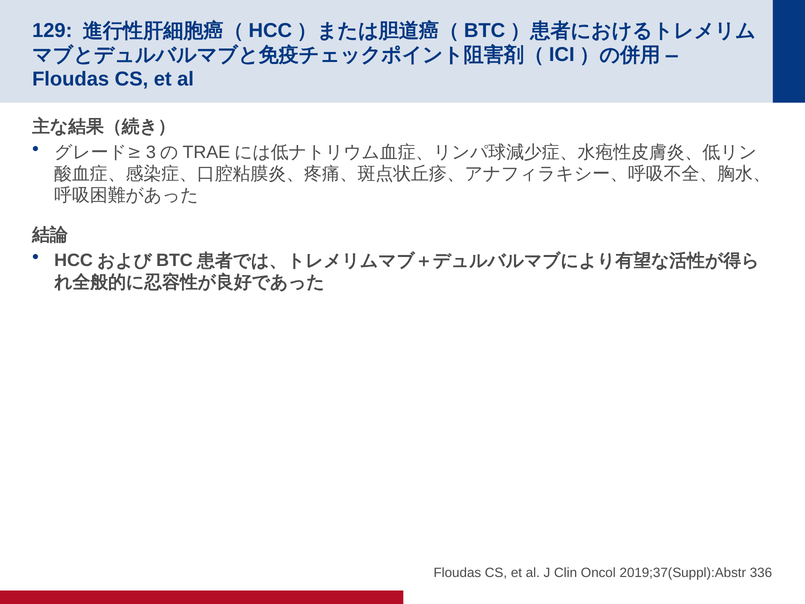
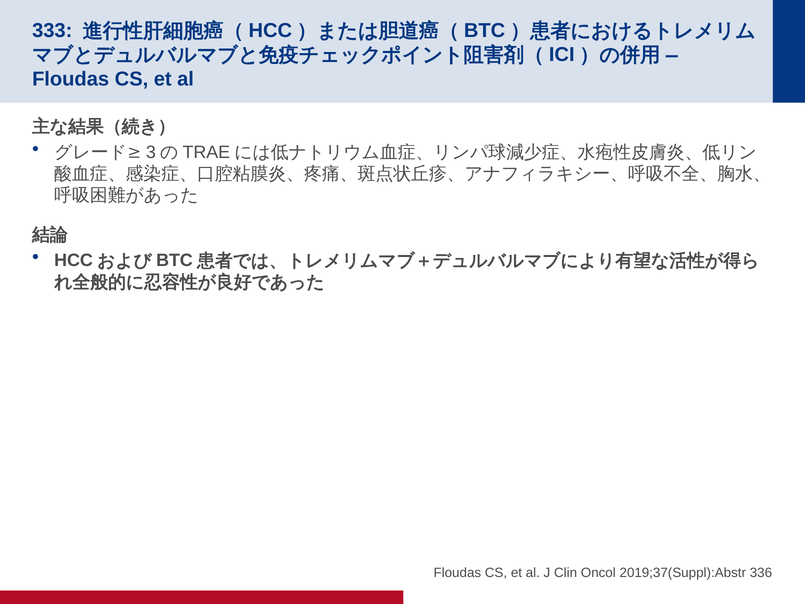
129: 129 -> 333
